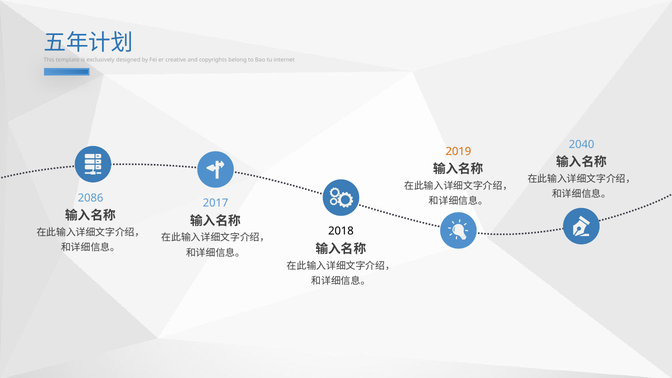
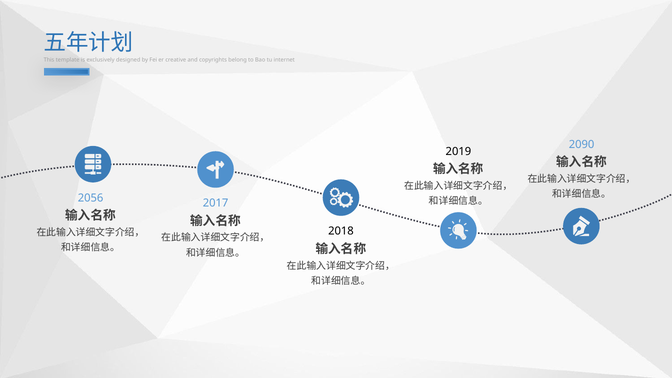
2040: 2040 -> 2090
2019 colour: orange -> black
2086: 2086 -> 2056
